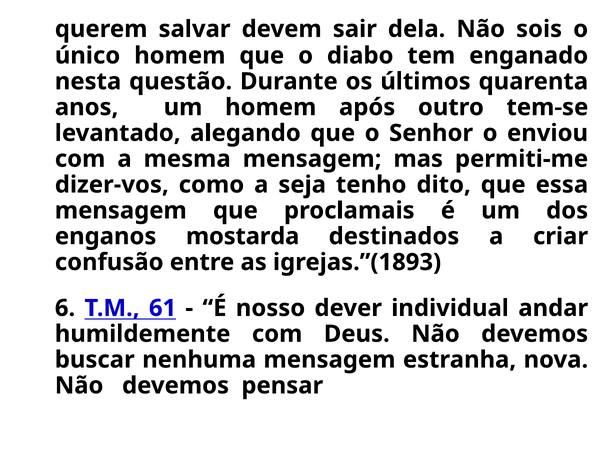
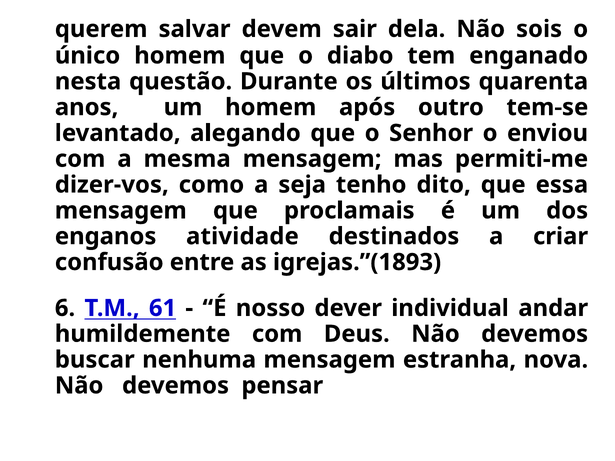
mostarda: mostarda -> atividade
